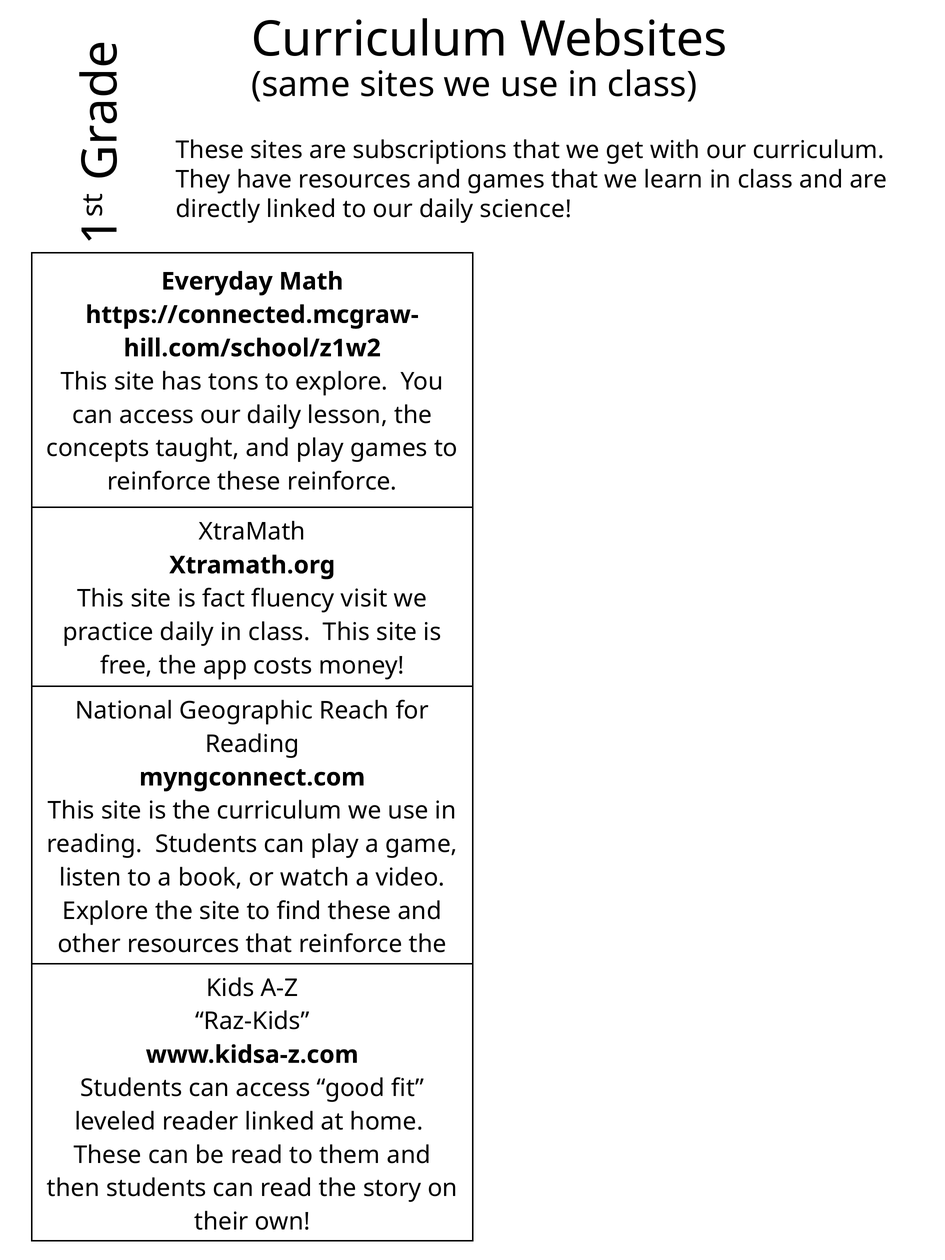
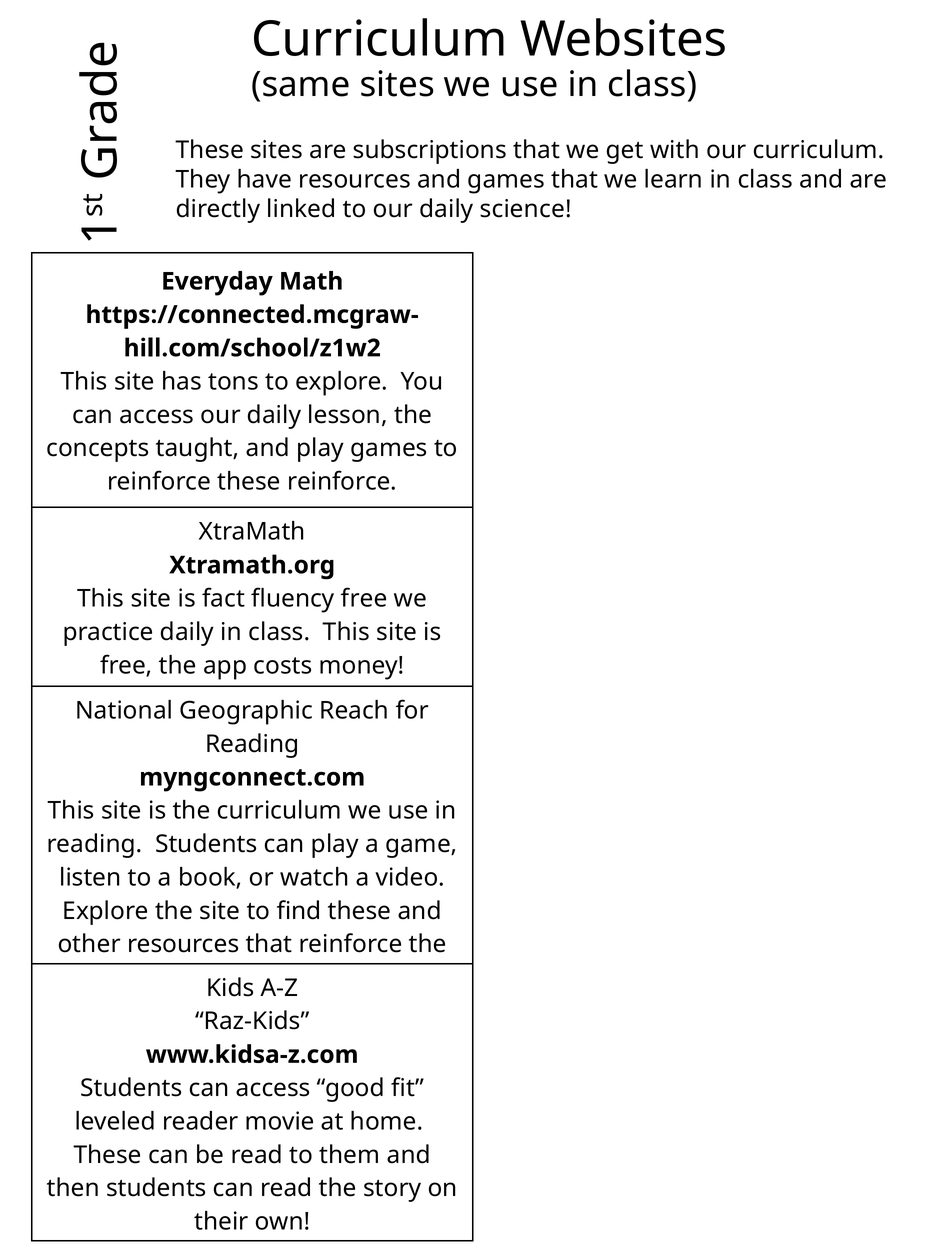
fluency visit: visit -> free
reader linked: linked -> movie
